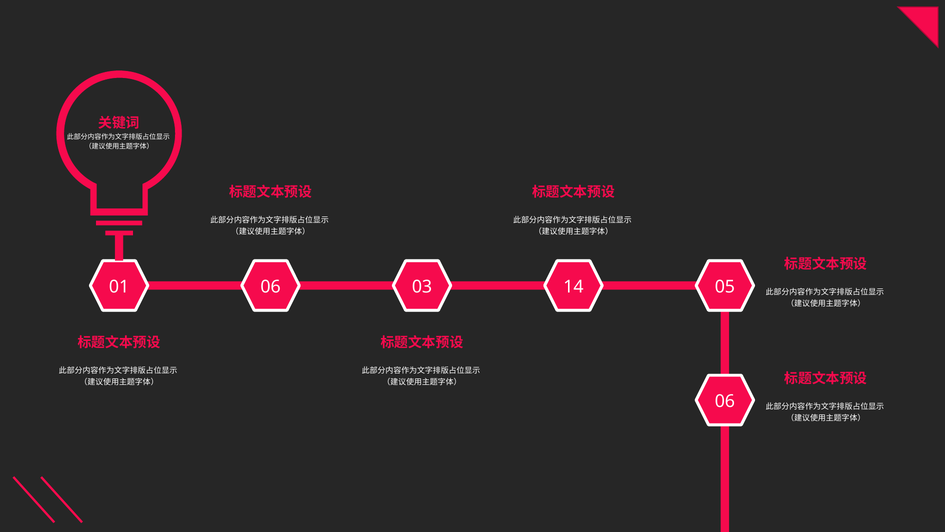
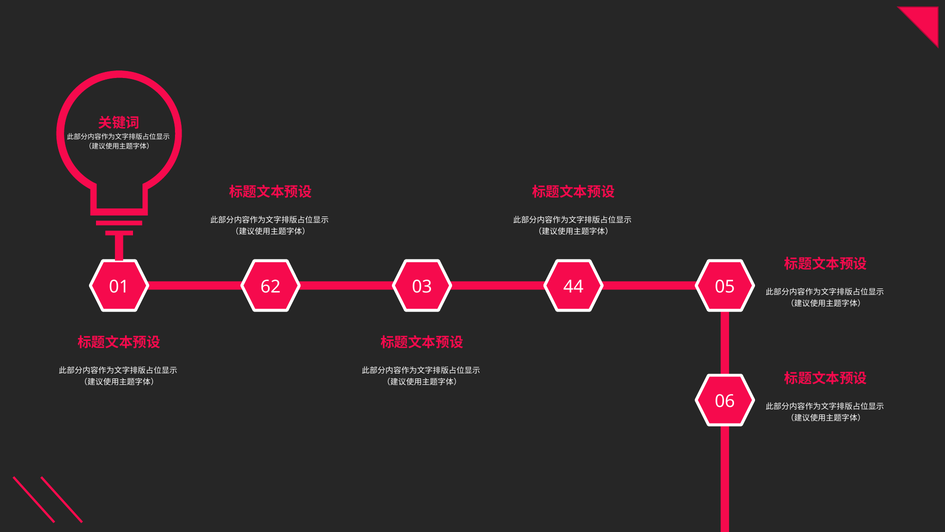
01 06: 06 -> 62
14: 14 -> 44
